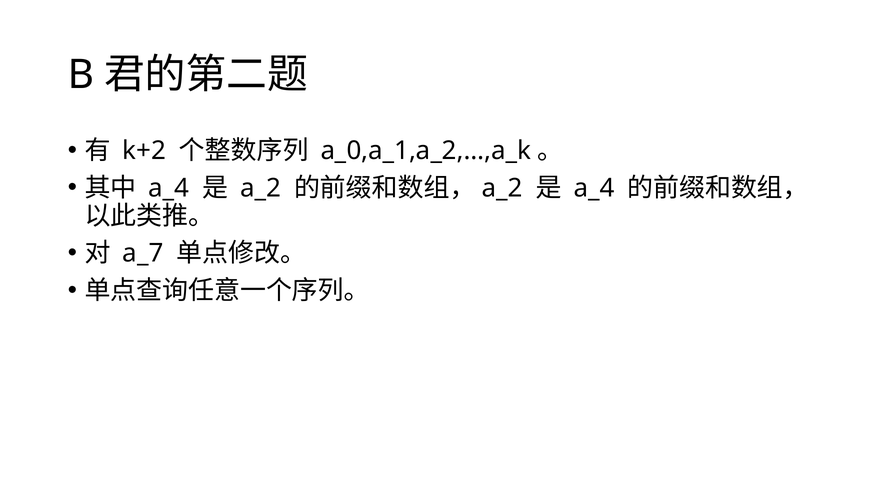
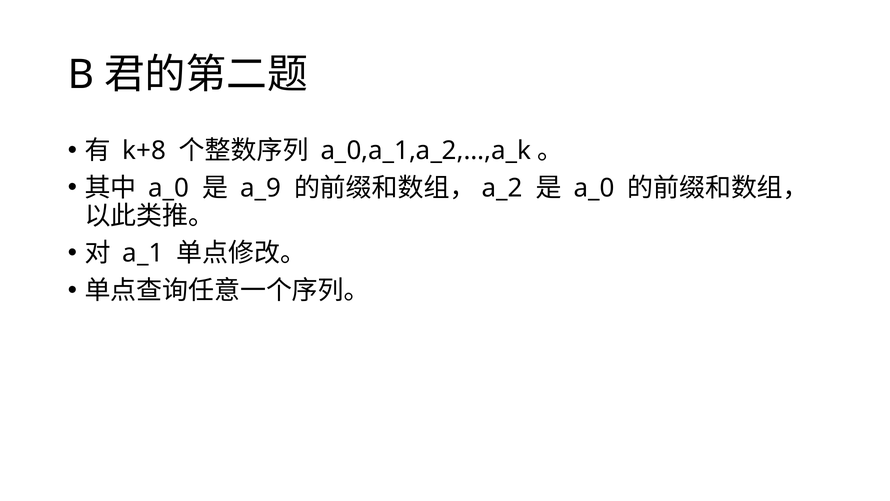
k+2: k+2 -> k+8
a_4 at (169, 188): a_4 -> a_0
a_2 at (261, 188): a_2 -> a_9
a_4 at (594, 188): a_4 -> a_0
a_7: a_7 -> a_1
